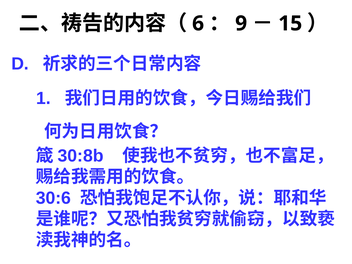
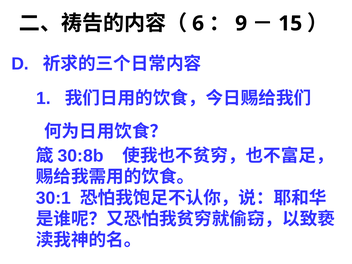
30:6: 30:6 -> 30:1
